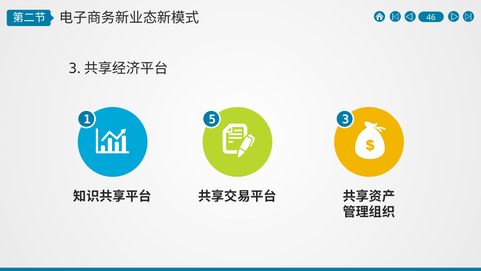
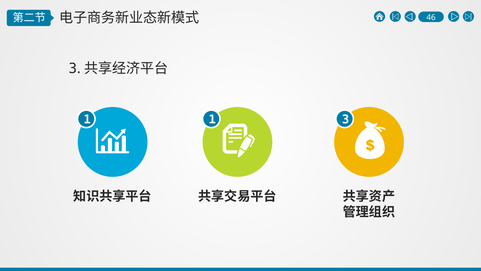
1 5: 5 -> 1
